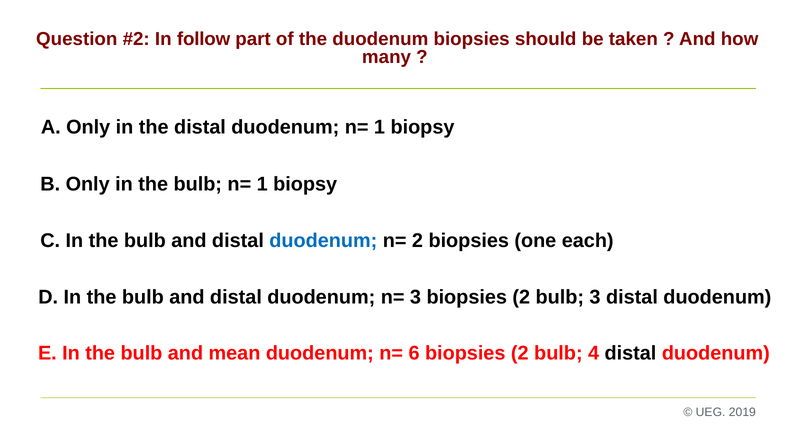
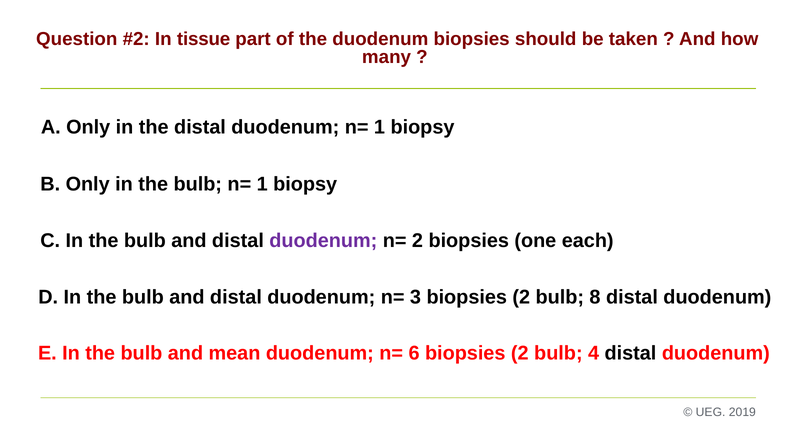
follow: follow -> tissue
duodenum at (323, 240) colour: blue -> purple
bulb 3: 3 -> 8
